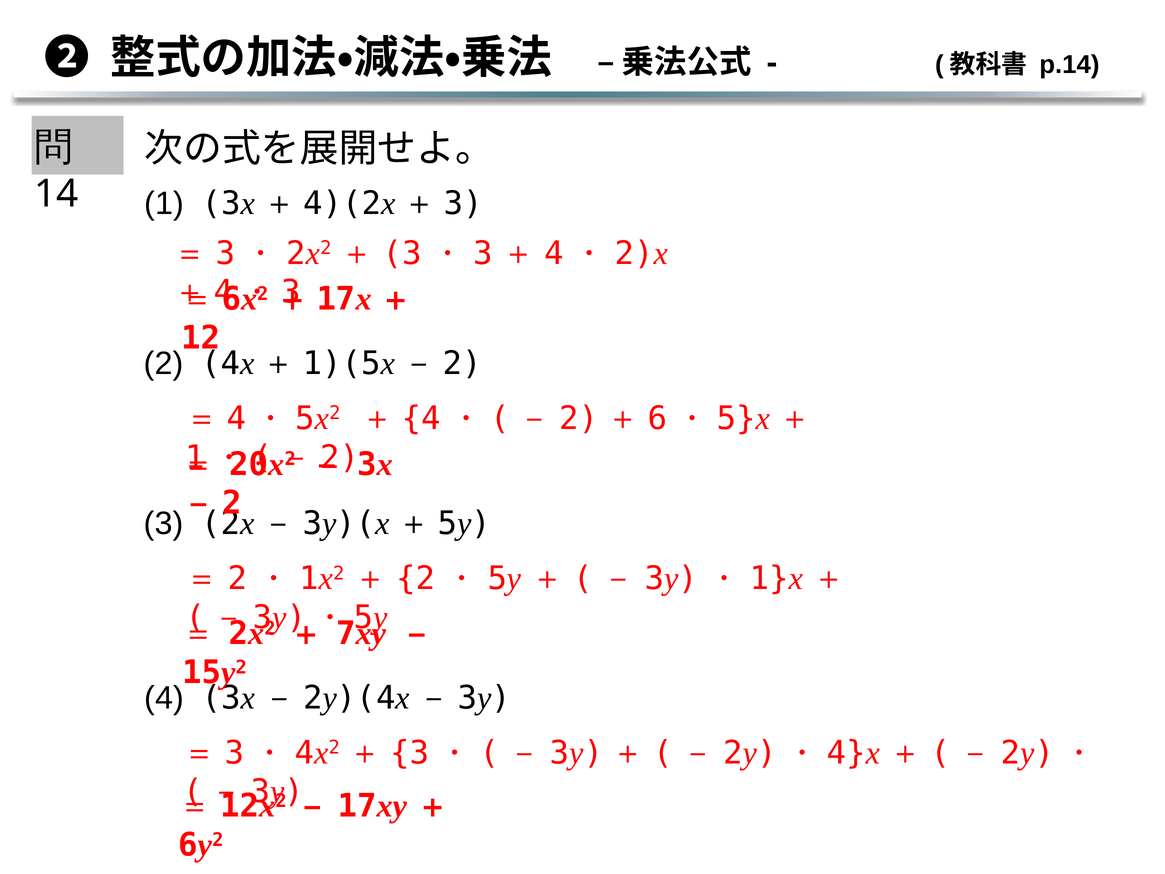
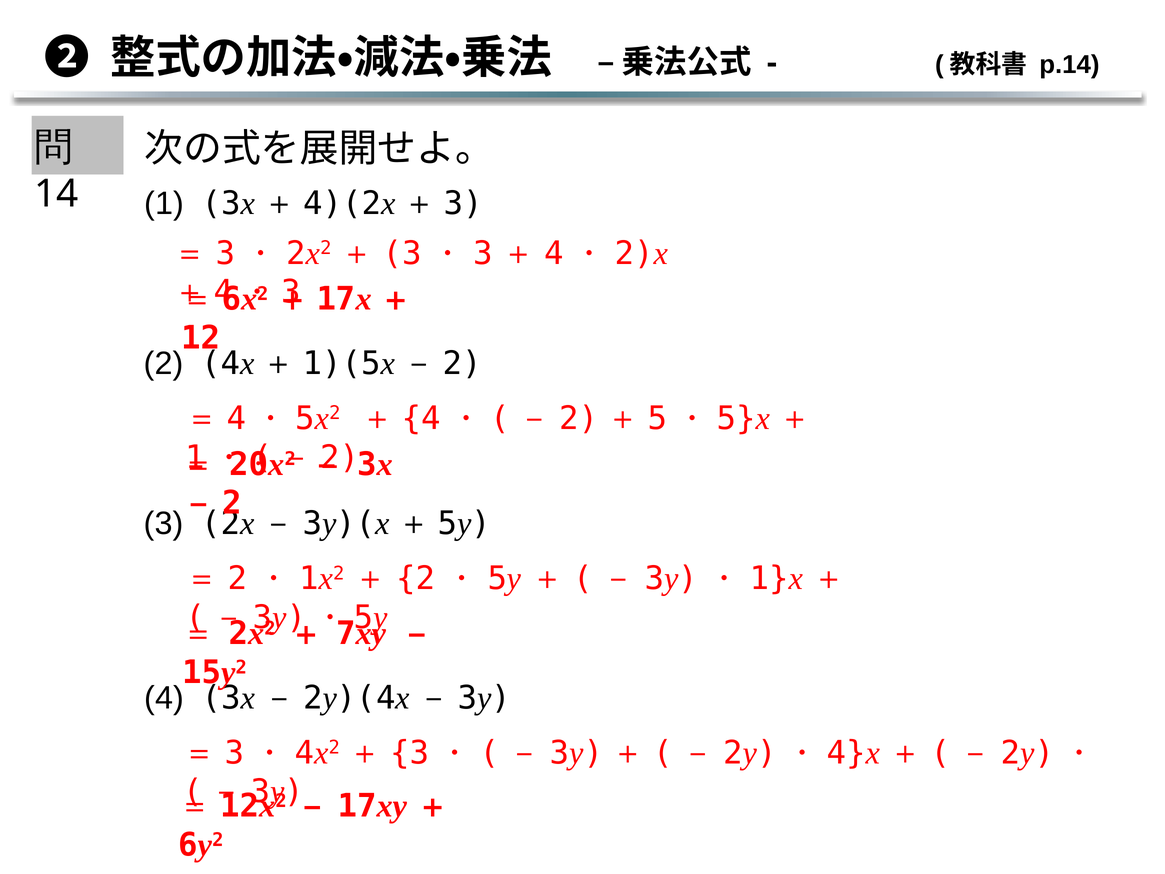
6: 6 -> 5
